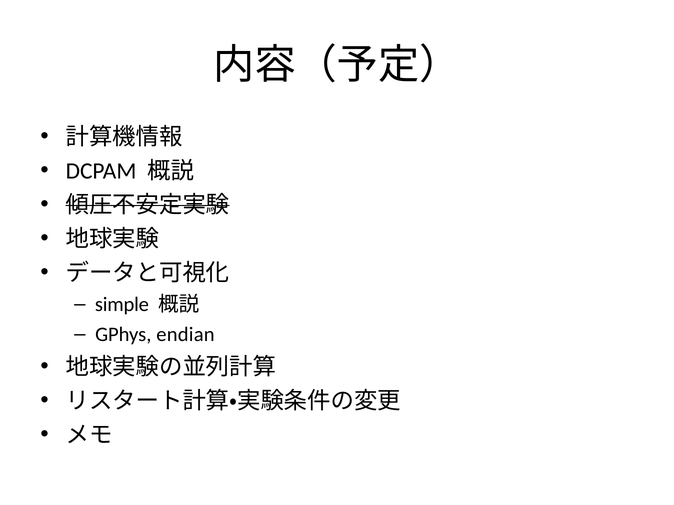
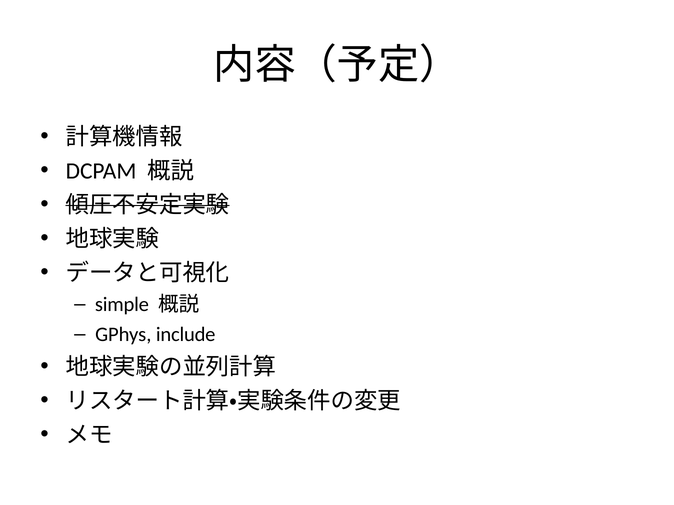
endian: endian -> include
